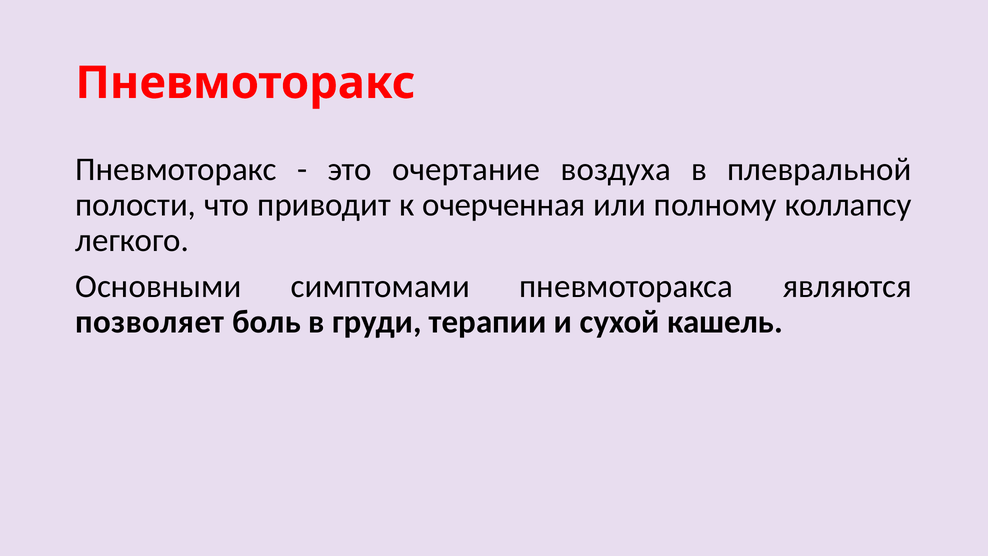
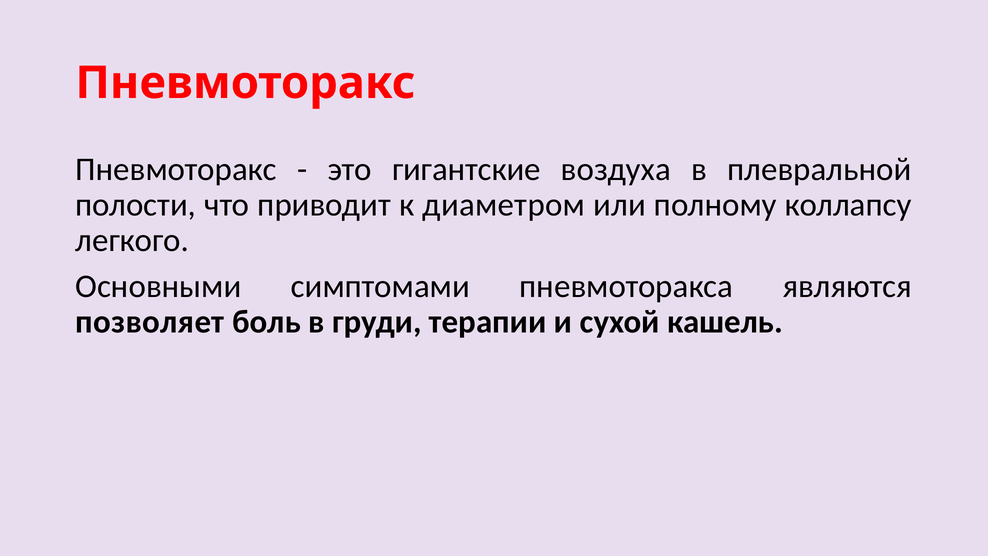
очертание: очертание -> гигантские
очерченная: очерченная -> диаметром
